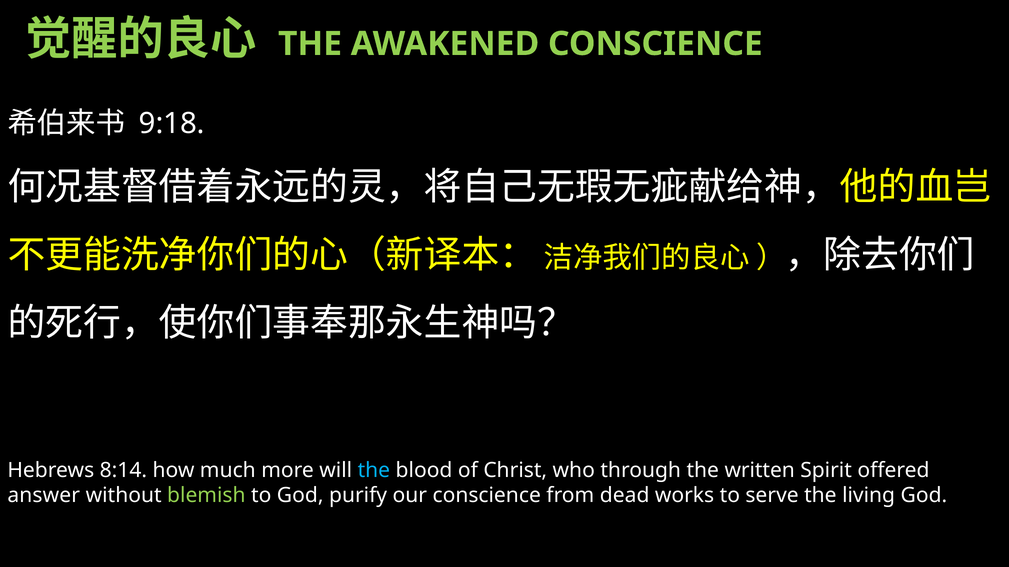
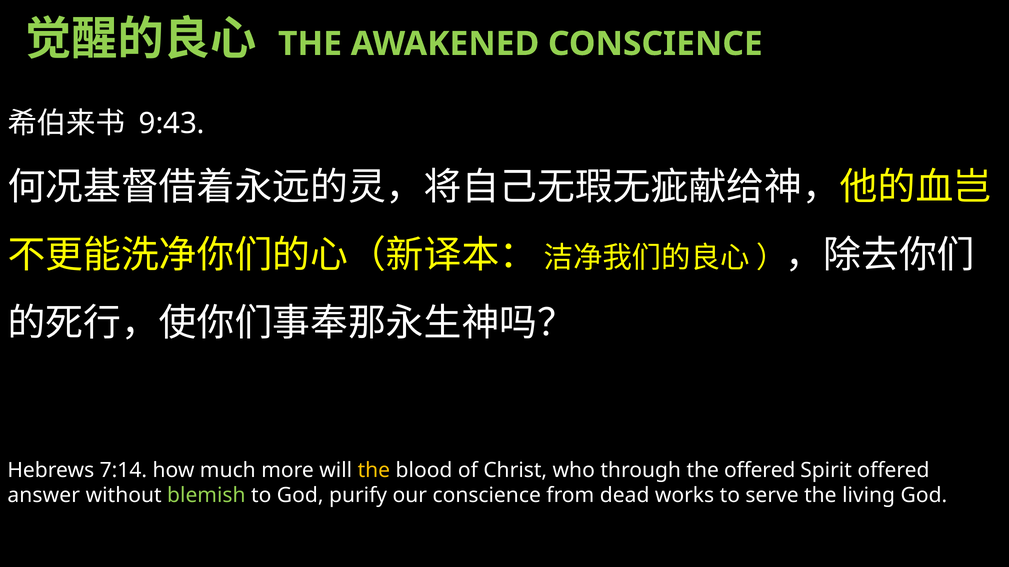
9:18: 9:18 -> 9:43
8:14: 8:14 -> 7:14
the at (374, 471) colour: light blue -> yellow
the written: written -> offered
